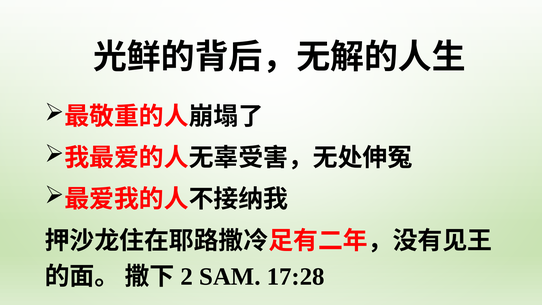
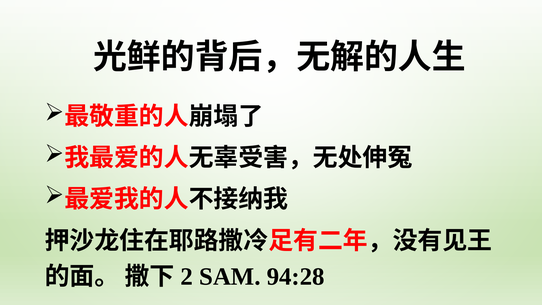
17:28: 17:28 -> 94:28
